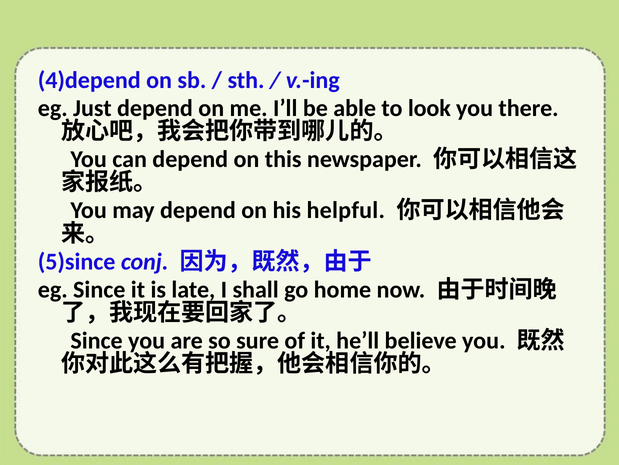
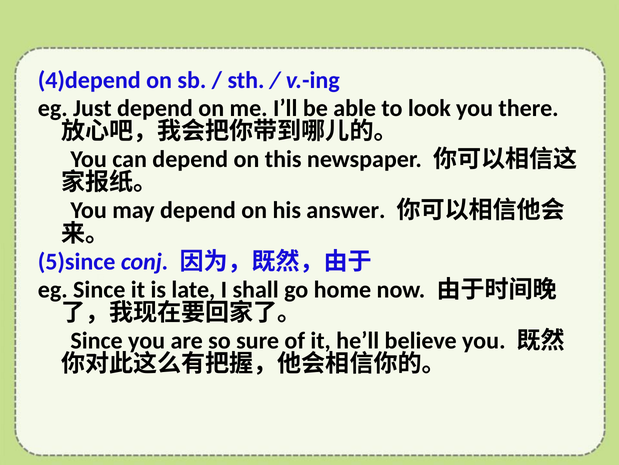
helpful: helpful -> answer
